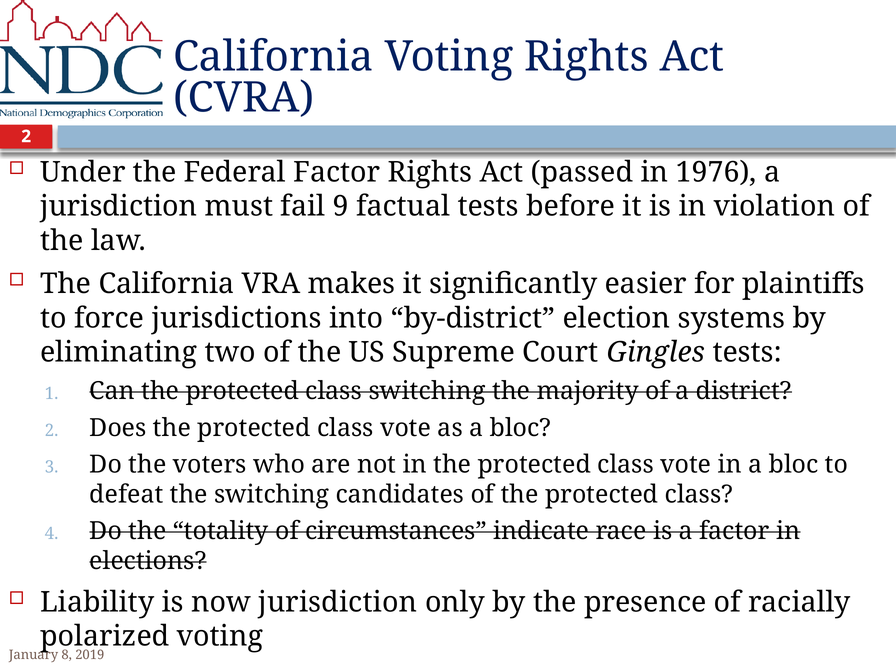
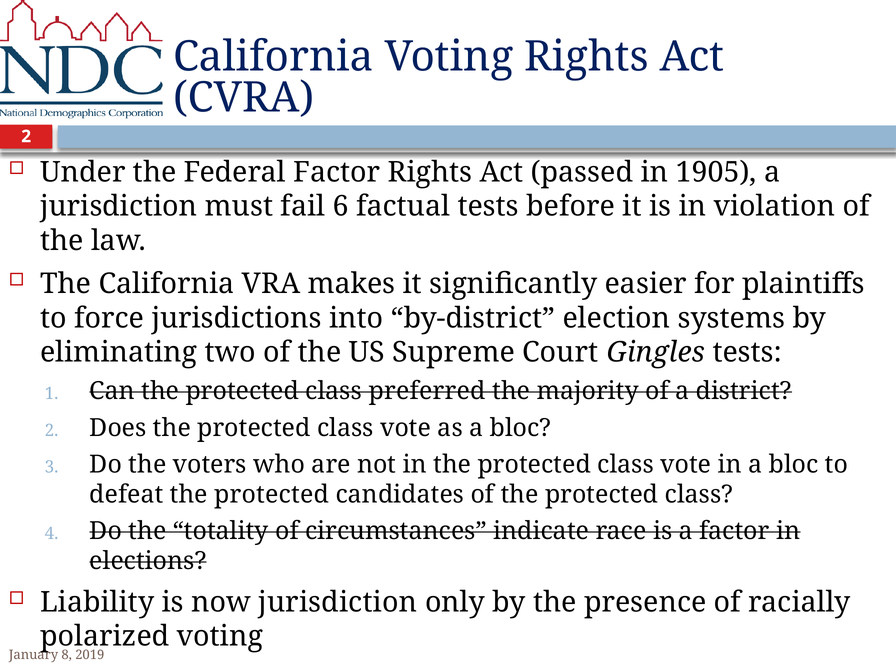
1976: 1976 -> 1905
9: 9 -> 6
class switching: switching -> preferred
defeat the switching: switching -> protected
